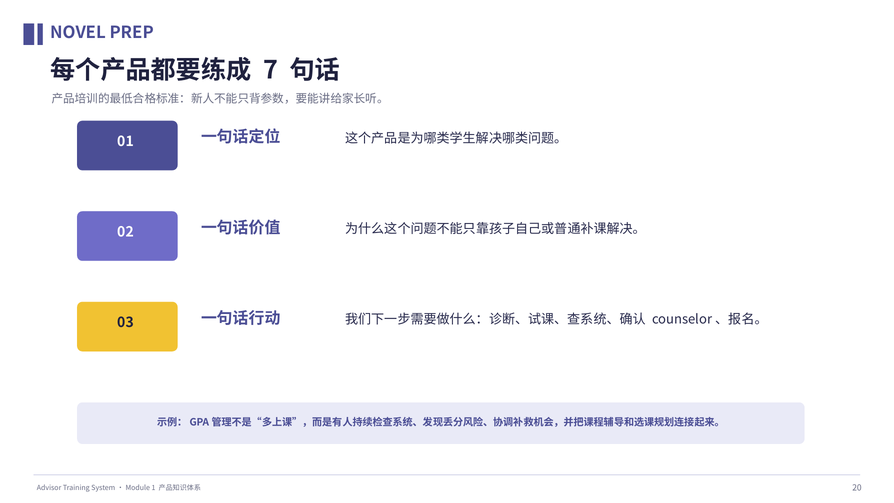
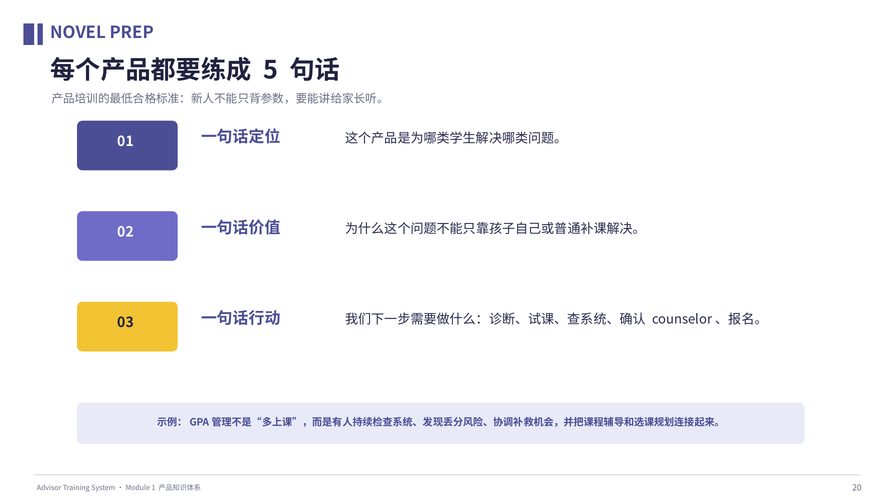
7: 7 -> 5
